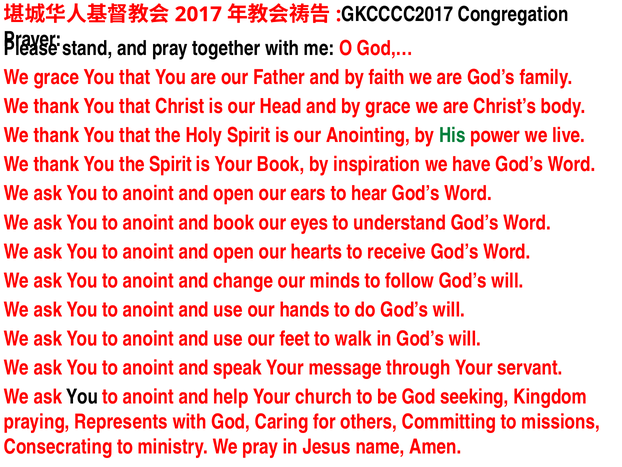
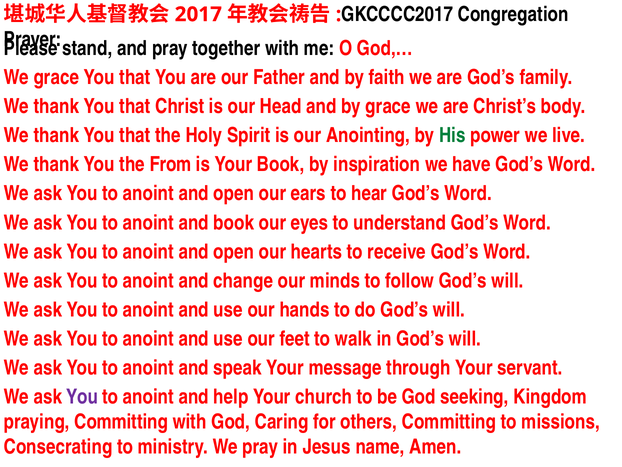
the Spirit: Spirit -> From
You at (82, 397) colour: black -> purple
praying Represents: Represents -> Committing
